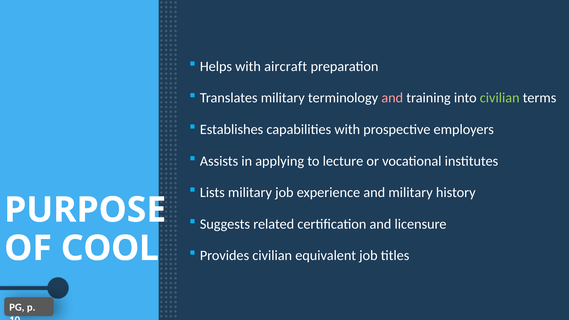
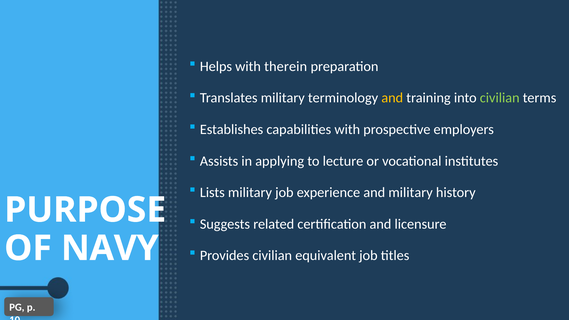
aircraft: aircraft -> therein
and at (392, 98) colour: pink -> yellow
COOL: COOL -> NAVY
